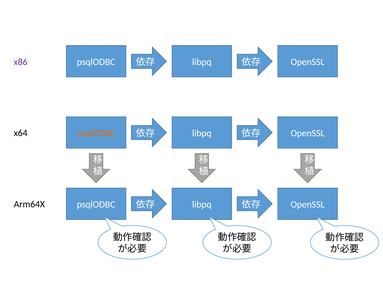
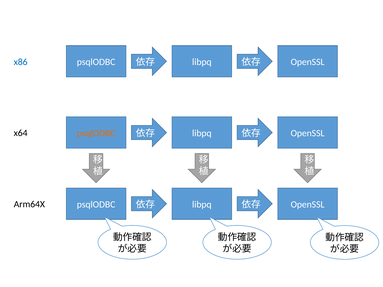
x86 colour: purple -> blue
